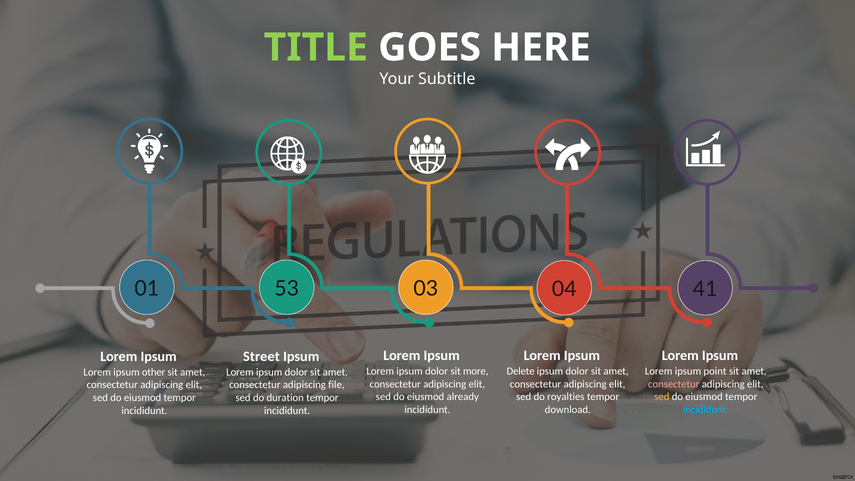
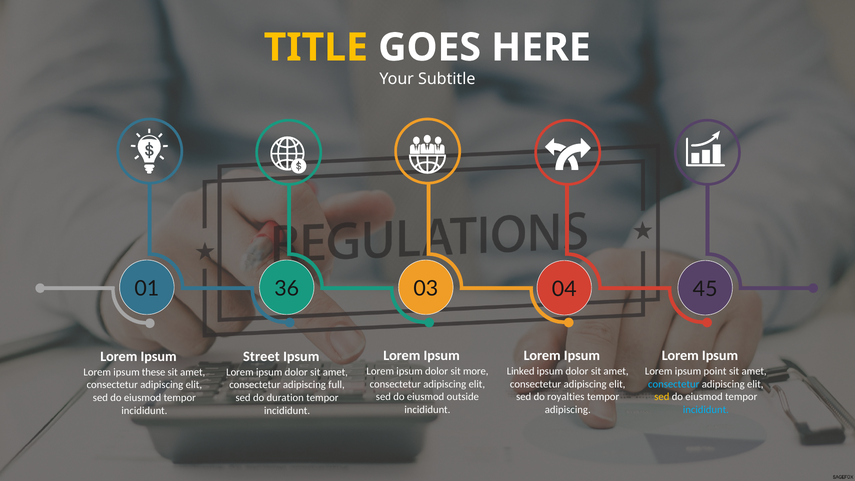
TITLE colour: light green -> yellow
53: 53 -> 36
41: 41 -> 45
Delete: Delete -> Linked
other: other -> these
consectetur at (674, 384) colour: pink -> light blue
file: file -> full
already: already -> outside
download at (568, 410): download -> adipiscing
